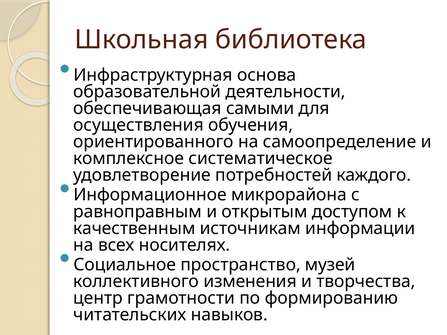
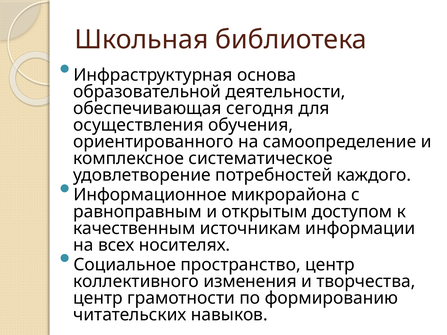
самыми: самыми -> сегодня
пространство музей: музей -> центр
